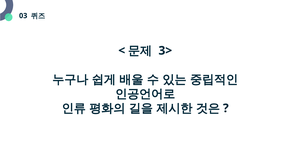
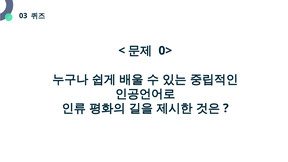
3>: 3> -> 0>
